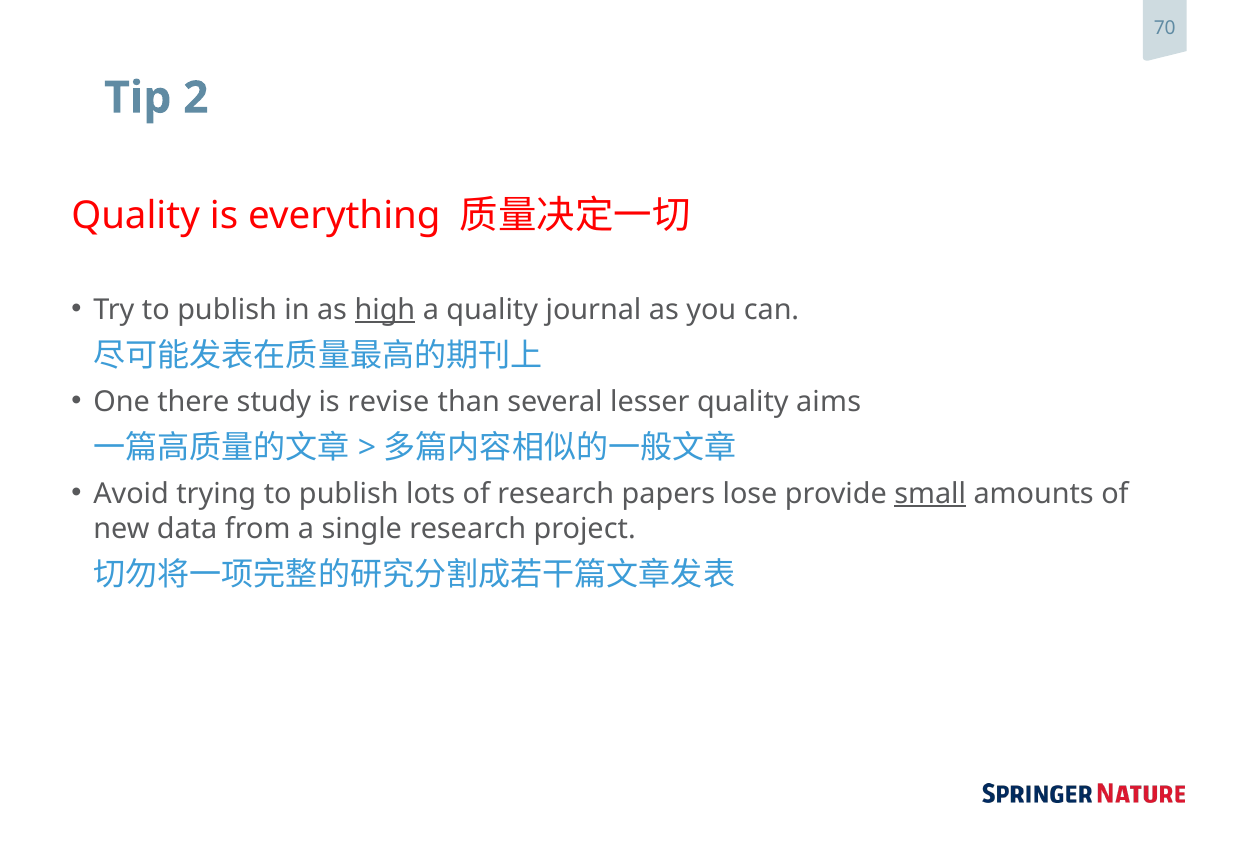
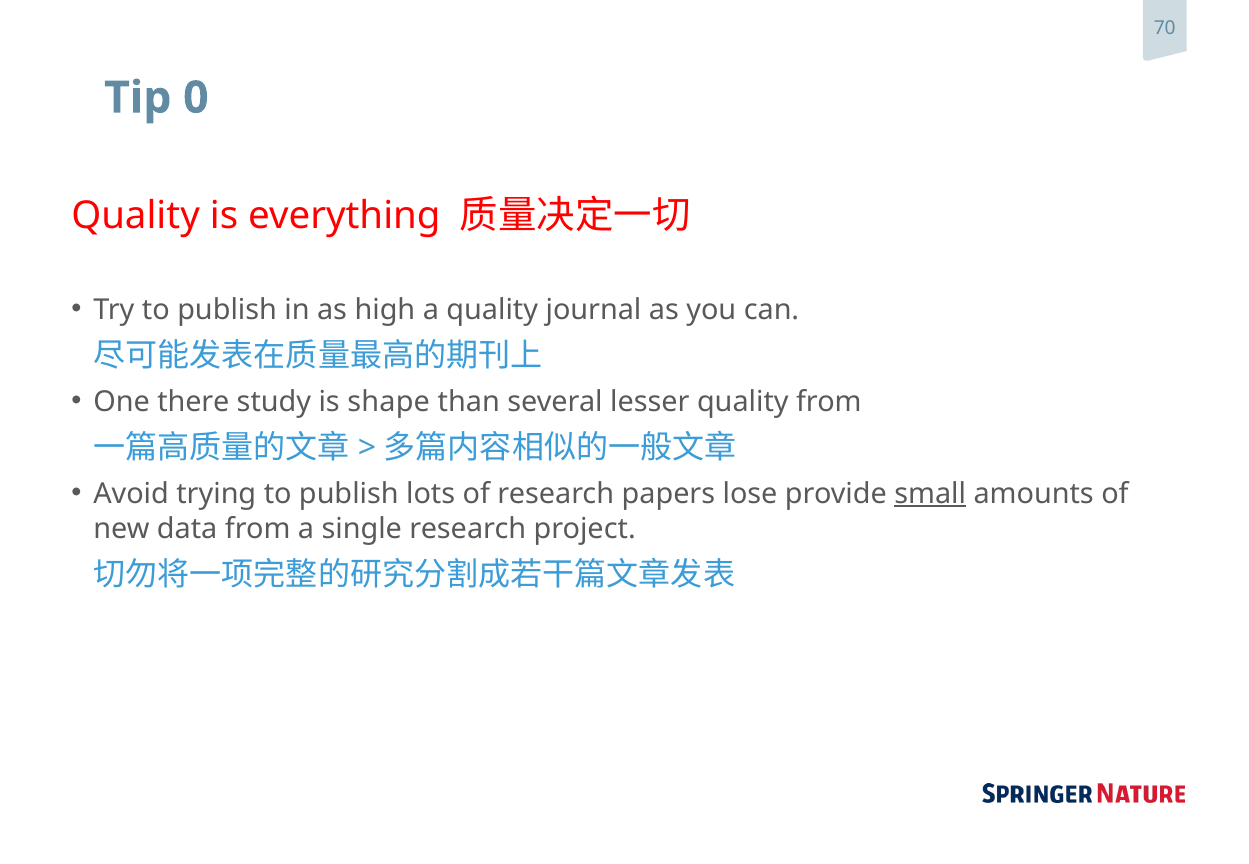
2: 2 -> 0
high underline: present -> none
revise: revise -> shape
quality aims: aims -> from
